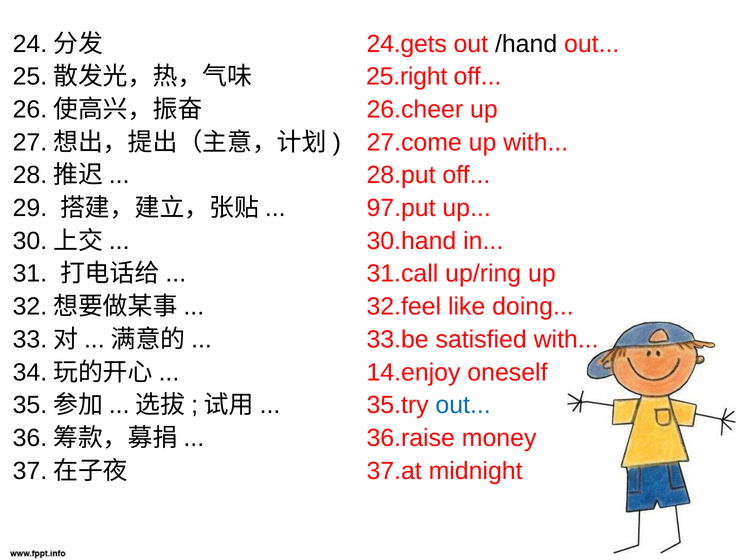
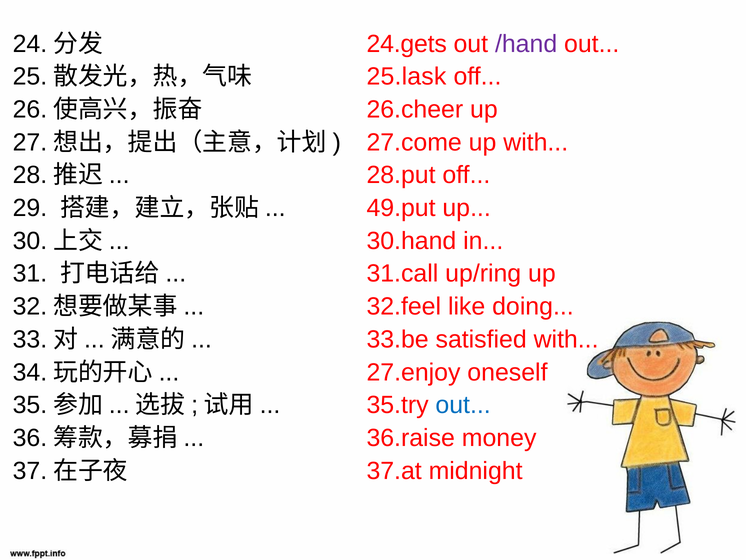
/hand colour: black -> purple
25.right: 25.right -> 25.lask
97.put: 97.put -> 49.put
14.enjoy: 14.enjoy -> 27.enjoy
